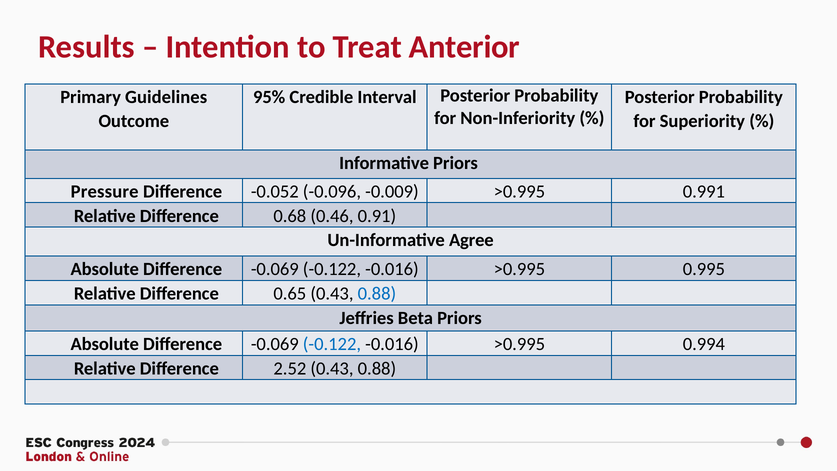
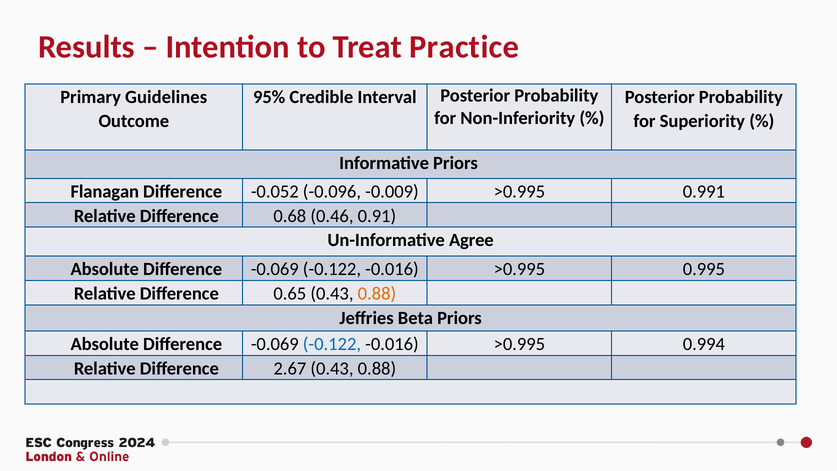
Anterior: Anterior -> Practice
Pressure: Pressure -> Flanagan
0.88 at (377, 294) colour: blue -> orange
2.52: 2.52 -> 2.67
